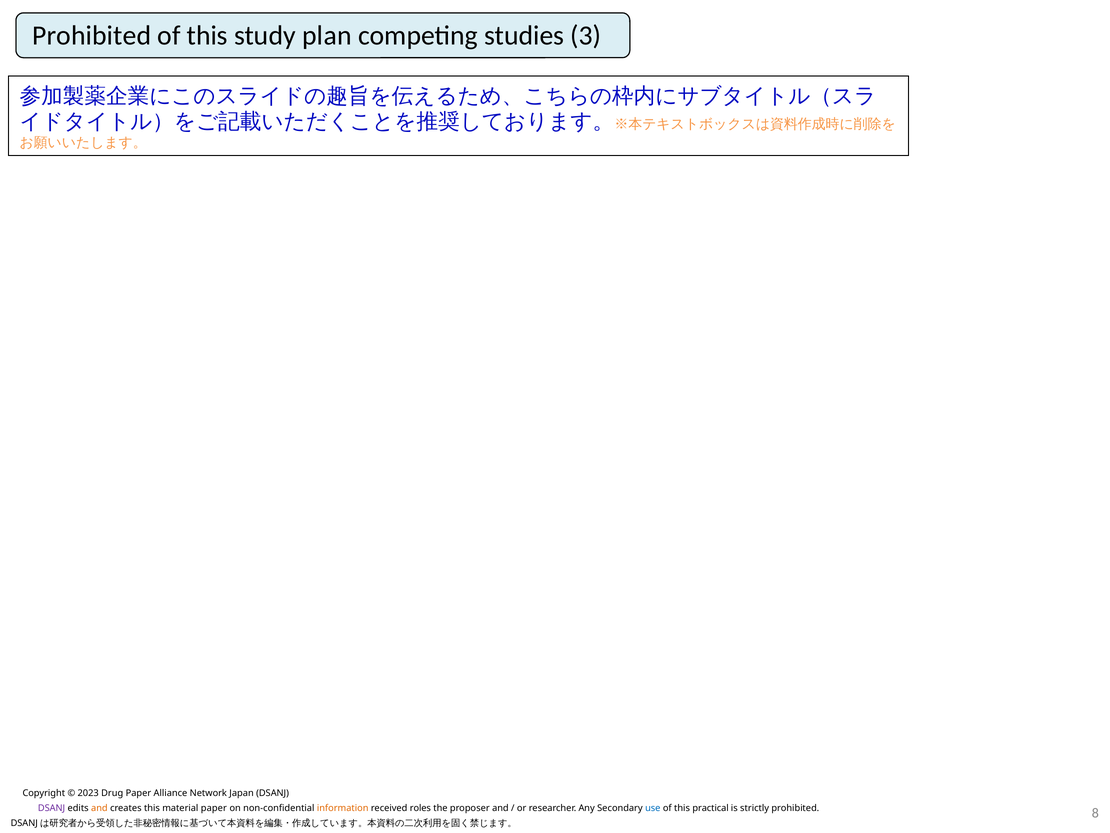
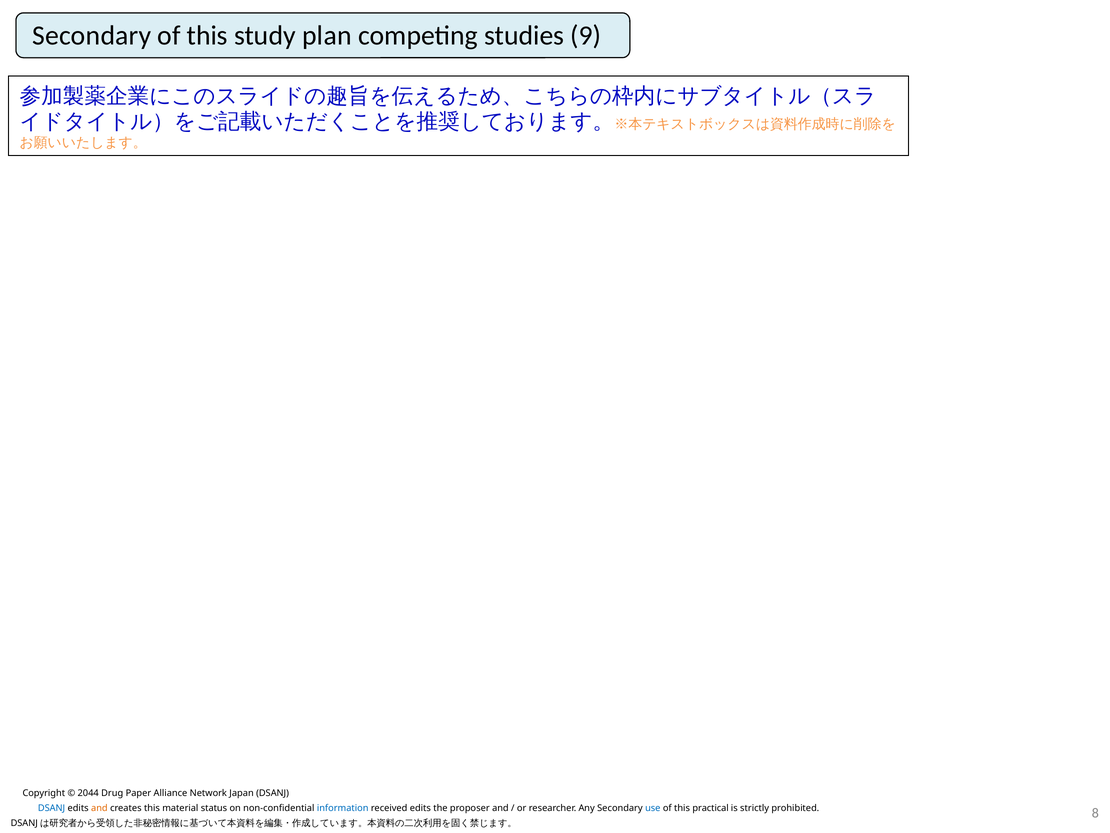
Prohibited at (92, 36): Prohibited -> Secondary
3: 3 -> 9
2023: 2023 -> 2044
DSANJ at (52, 808) colour: purple -> blue
material paper: paper -> status
information colour: orange -> blue
received roles: roles -> edits
